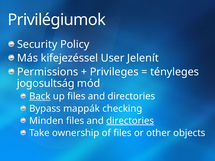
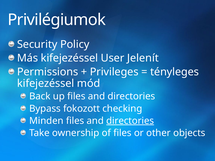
jogosultság at (46, 84): jogosultság -> kifejezéssel
Back underline: present -> none
mappák: mappák -> fokozott
